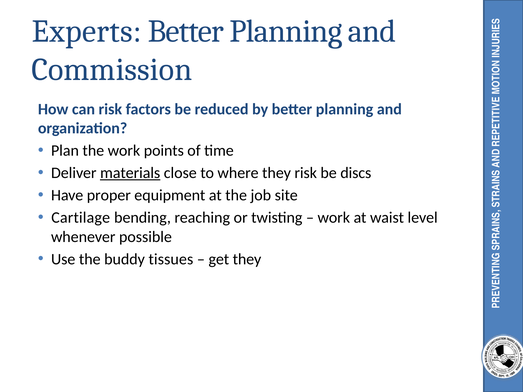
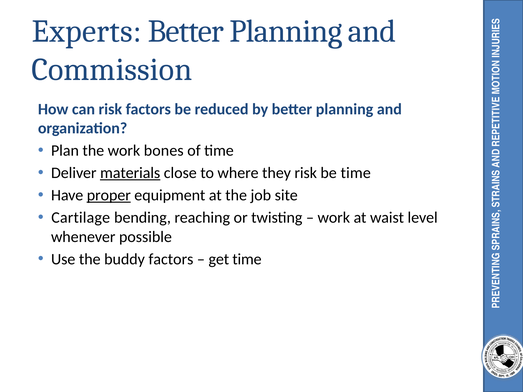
points: points -> bones
be discs: discs -> time
proper underline: none -> present
buddy tissues: tissues -> factors
get they: they -> time
